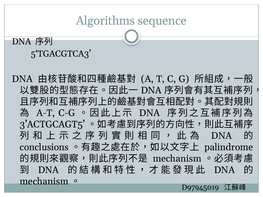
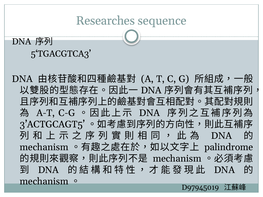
Algorithms: Algorithms -> Researches
conclusions at (44, 147): conclusions -> mechanism
